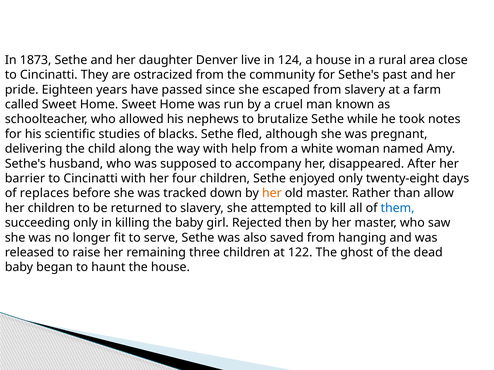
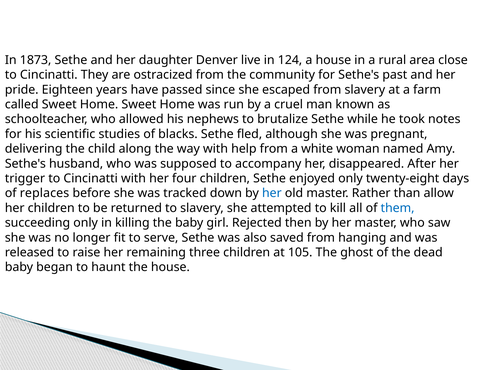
barrier: barrier -> trigger
her at (272, 193) colour: orange -> blue
122: 122 -> 105
